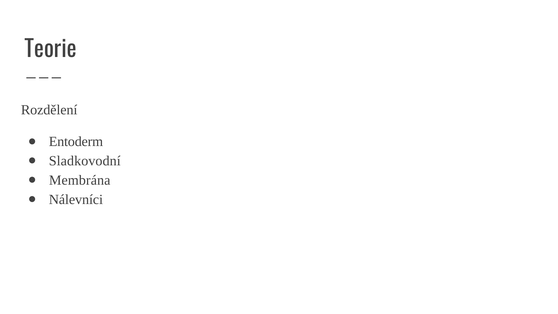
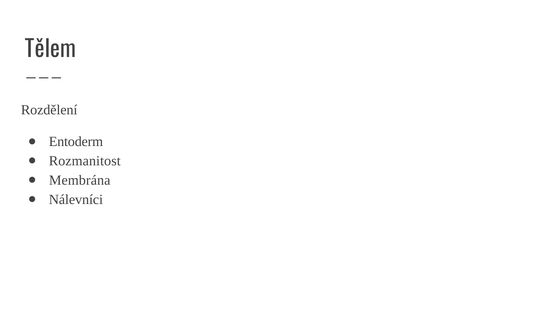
Teorie: Teorie -> Tělem
Sladkovodní: Sladkovodní -> Rozmanitost
